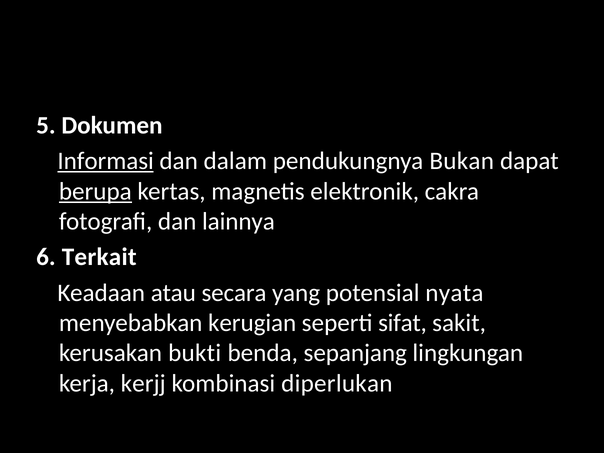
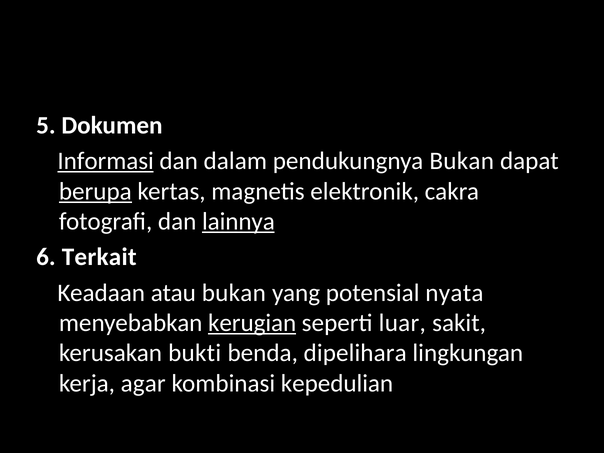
lainnya underline: none -> present
atau secara: secara -> bukan
kerugian underline: none -> present
sifat: sifat -> luar
sepanjang: sepanjang -> dipelihara
kerjj: kerjj -> agar
diperlukan: diperlukan -> kepedulian
